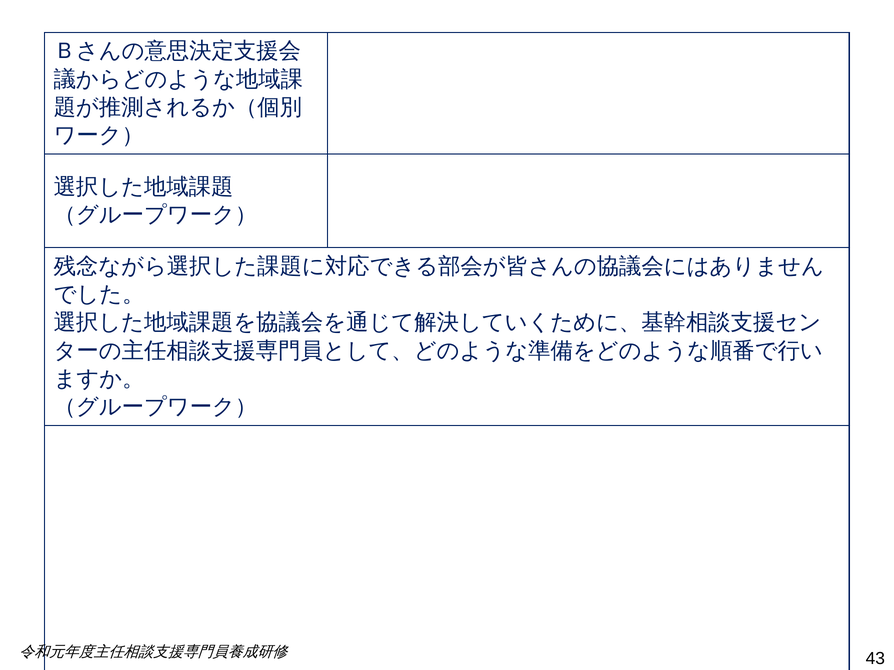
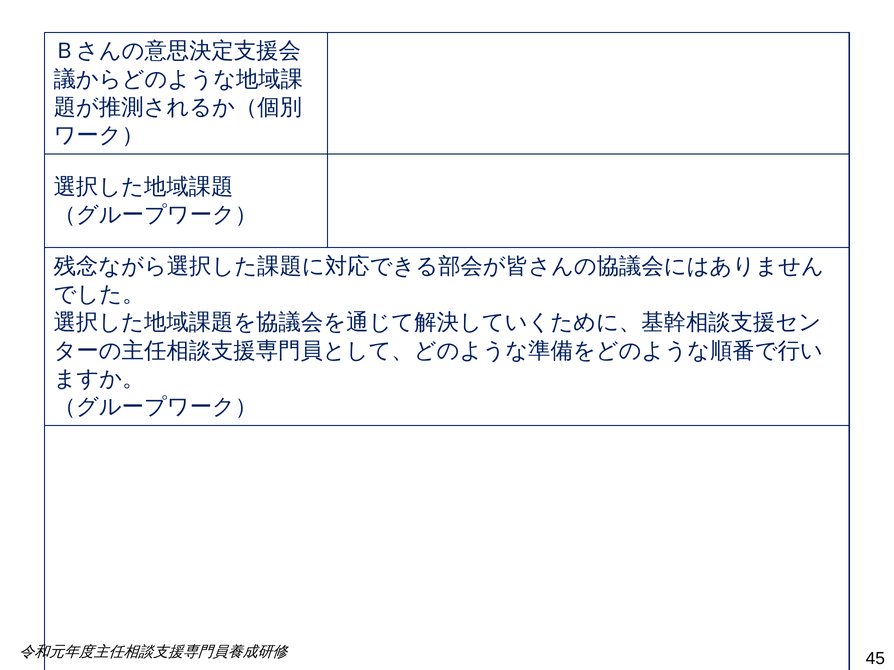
43: 43 -> 45
